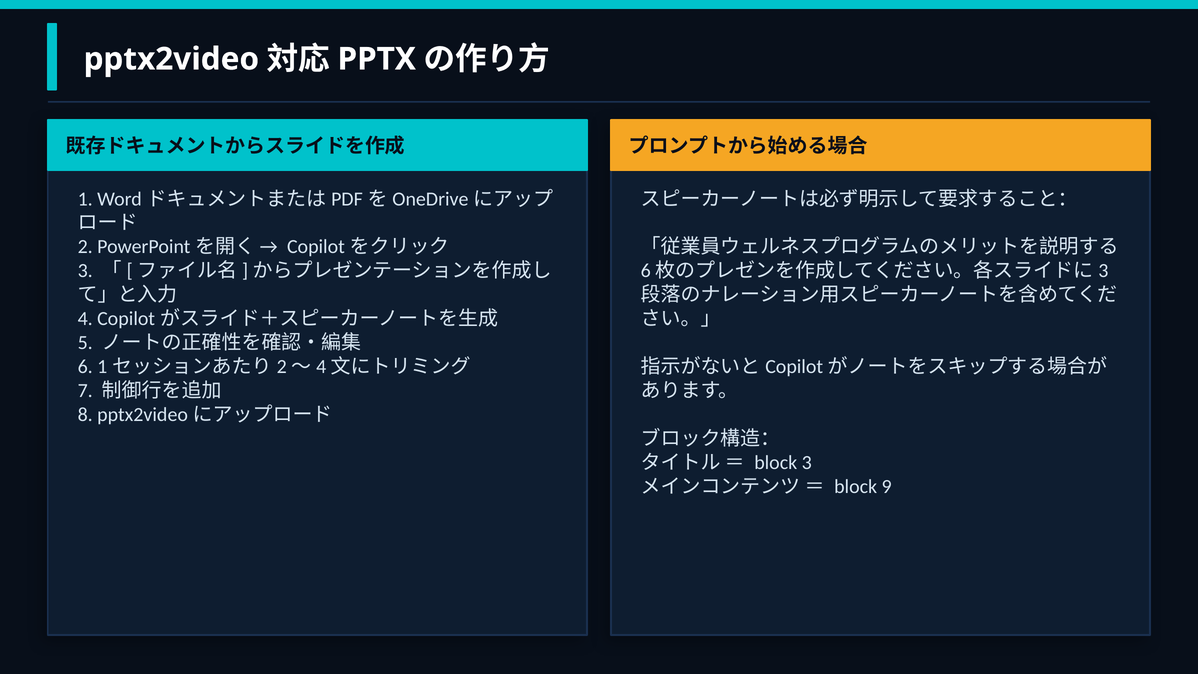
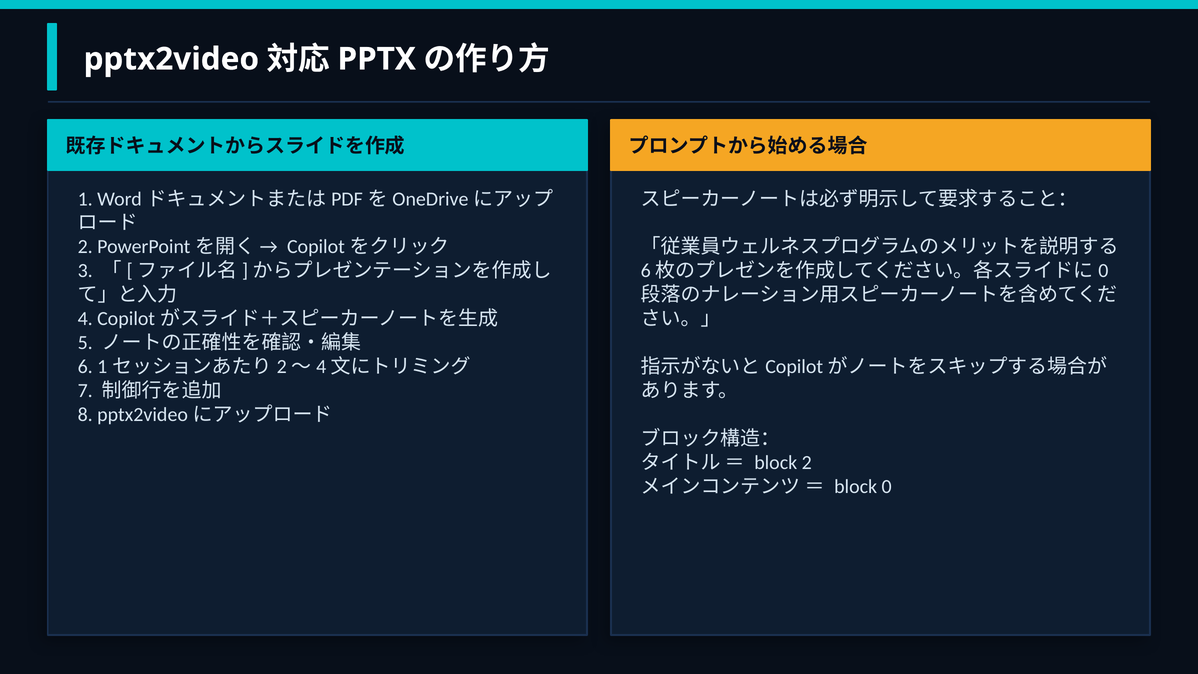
3 at (1103, 271): 3 -> 0
block 3: 3 -> 2
block 9: 9 -> 0
